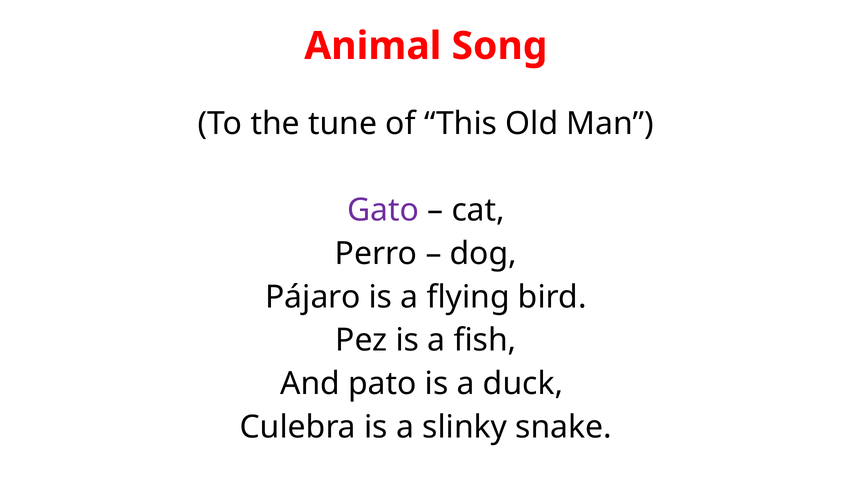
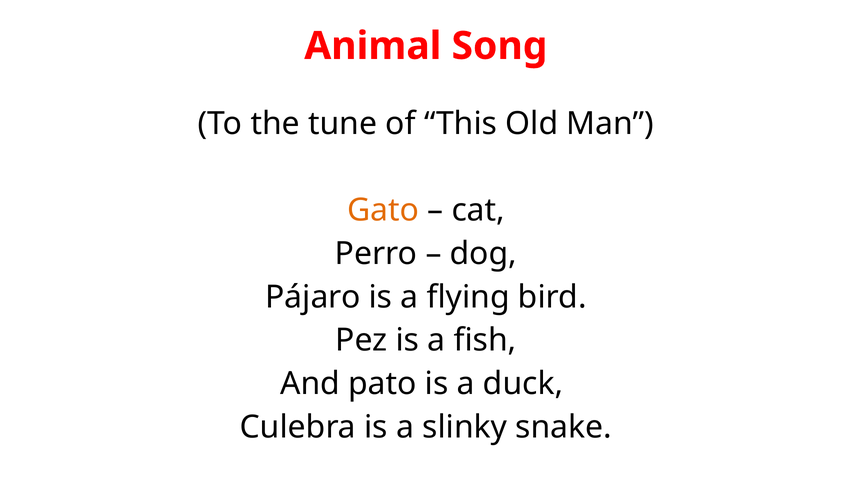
Gato colour: purple -> orange
